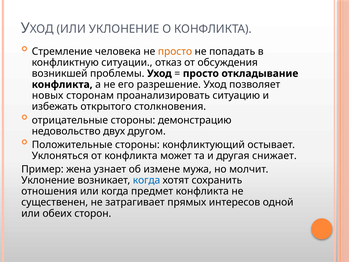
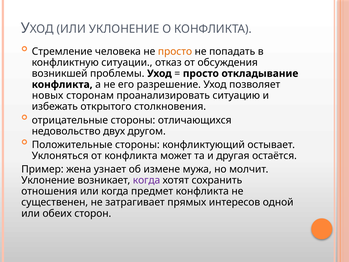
демонстрацию: демонстрацию -> отличающихся
снижает: снижает -> остаётся
когда at (146, 180) colour: blue -> purple
